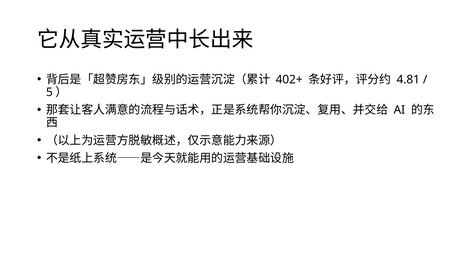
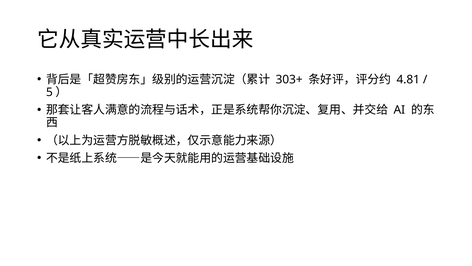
402+: 402+ -> 303+
